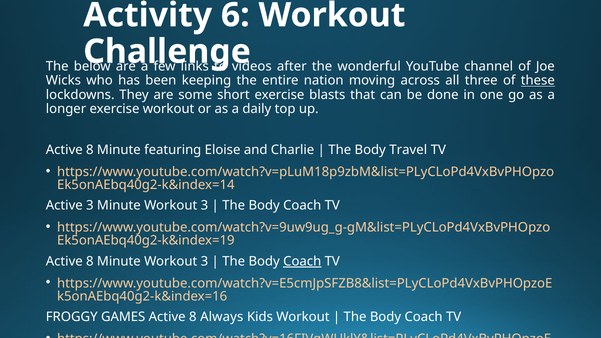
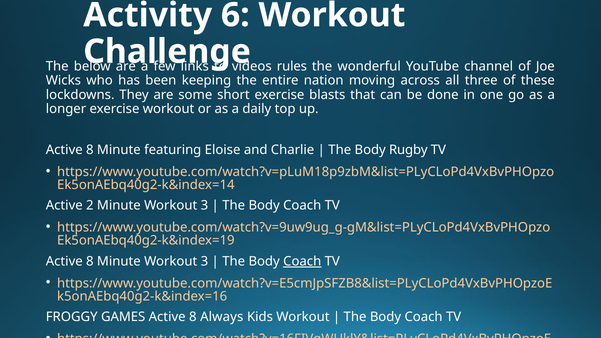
after: after -> rules
these underline: present -> none
Travel: Travel -> Rugby
Active 3: 3 -> 2
